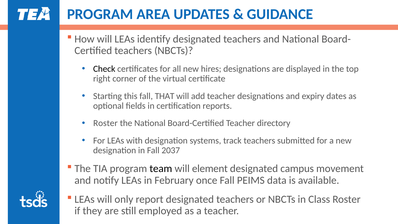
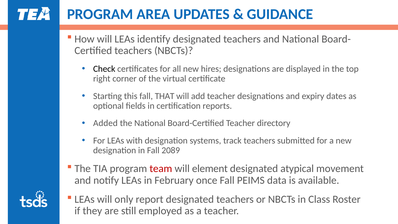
Roster at (105, 123): Roster -> Added
2037: 2037 -> 2089
team colour: black -> red
campus: campus -> atypical
